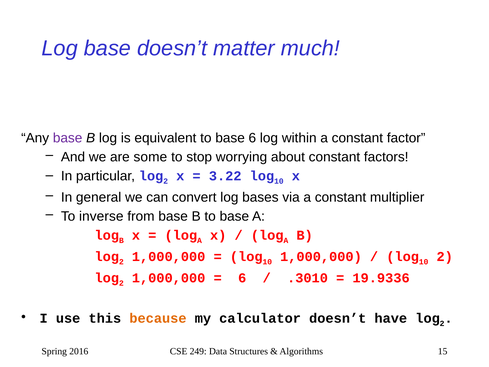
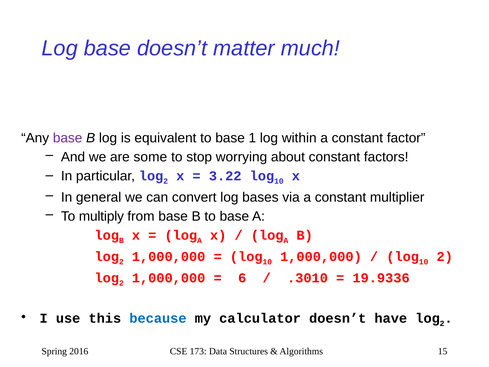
base 6: 6 -> 1
inverse: inverse -> multiply
because colour: orange -> blue
249: 249 -> 173
